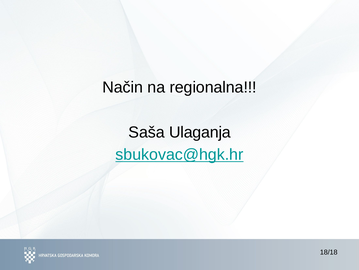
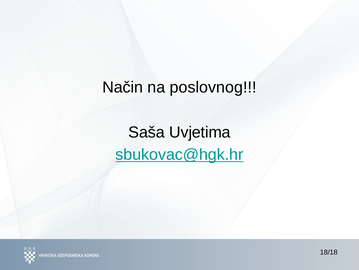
regionalna: regionalna -> poslovnog
Ulaganja: Ulaganja -> Uvjetima
